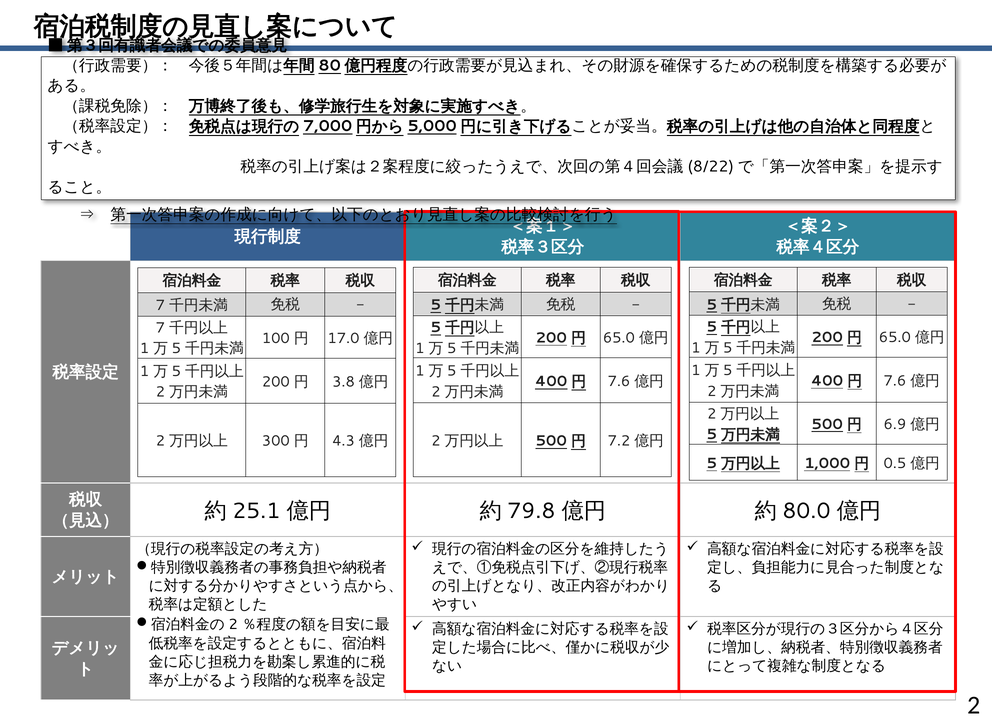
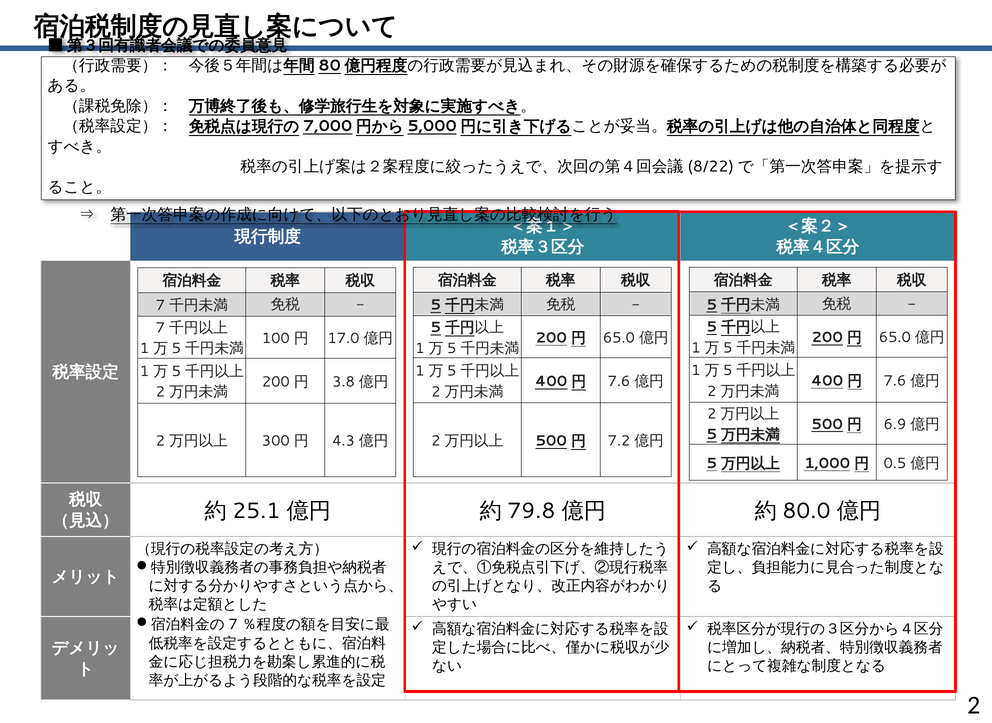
2 at (233, 625): 2 -> 7
